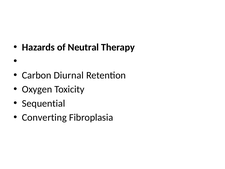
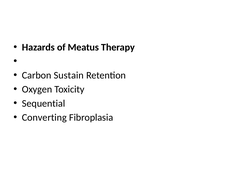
Neutral: Neutral -> Meatus
Diurnal: Diurnal -> Sustain
